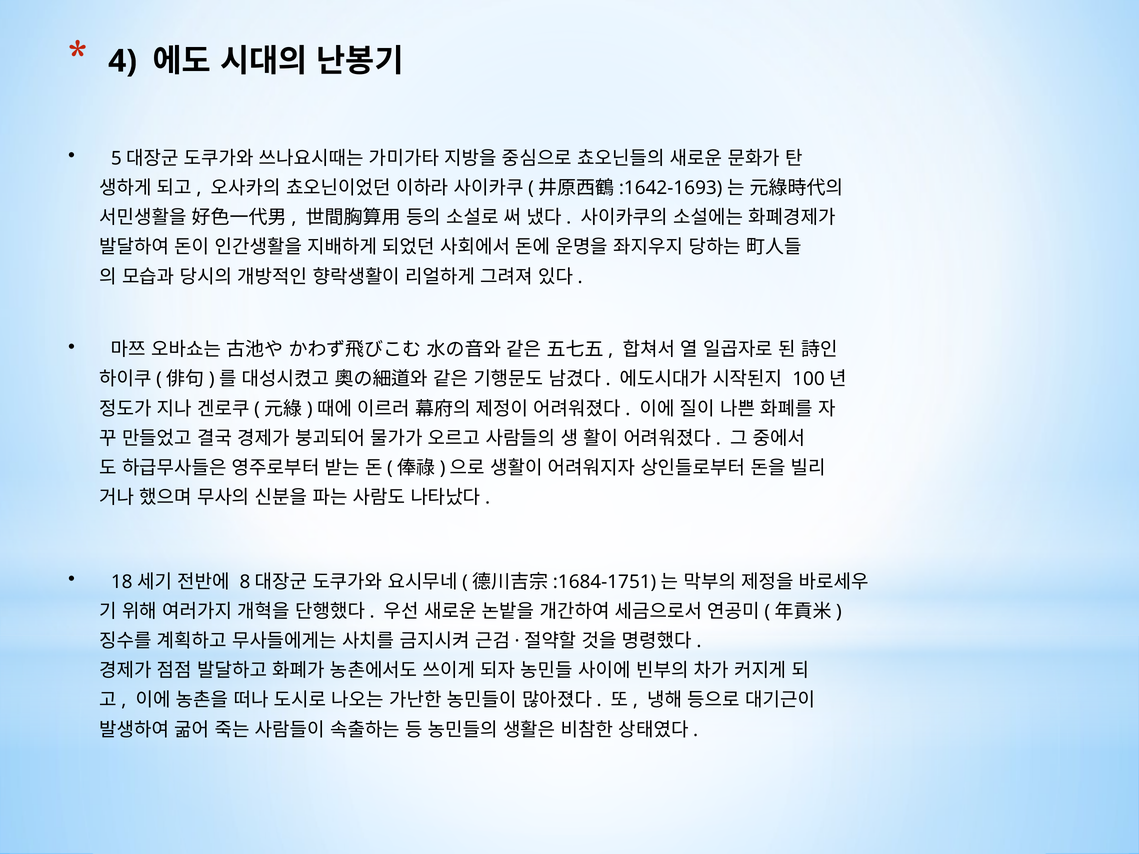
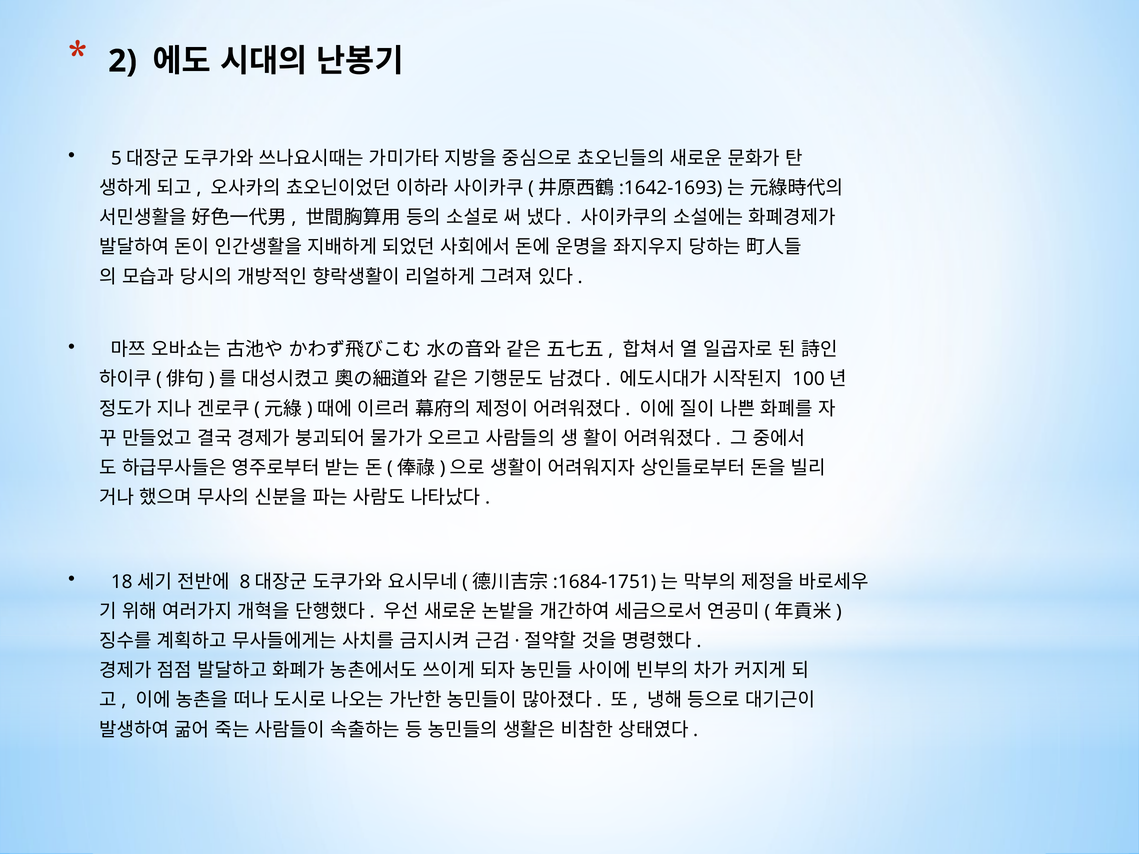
4: 4 -> 2
